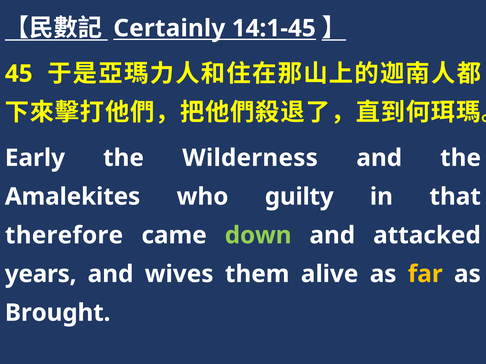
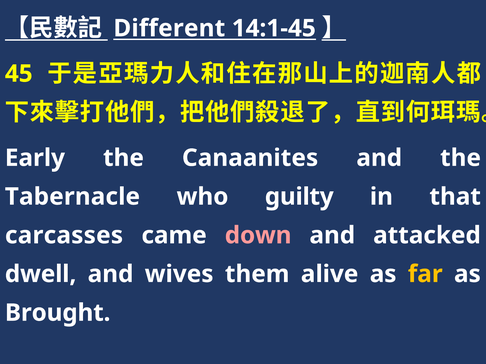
Certainly: Certainly -> Different
Wilderness: Wilderness -> Canaanites
Amalekites: Amalekites -> Tabernacle
therefore: therefore -> carcasses
down colour: light green -> pink
years: years -> dwell
